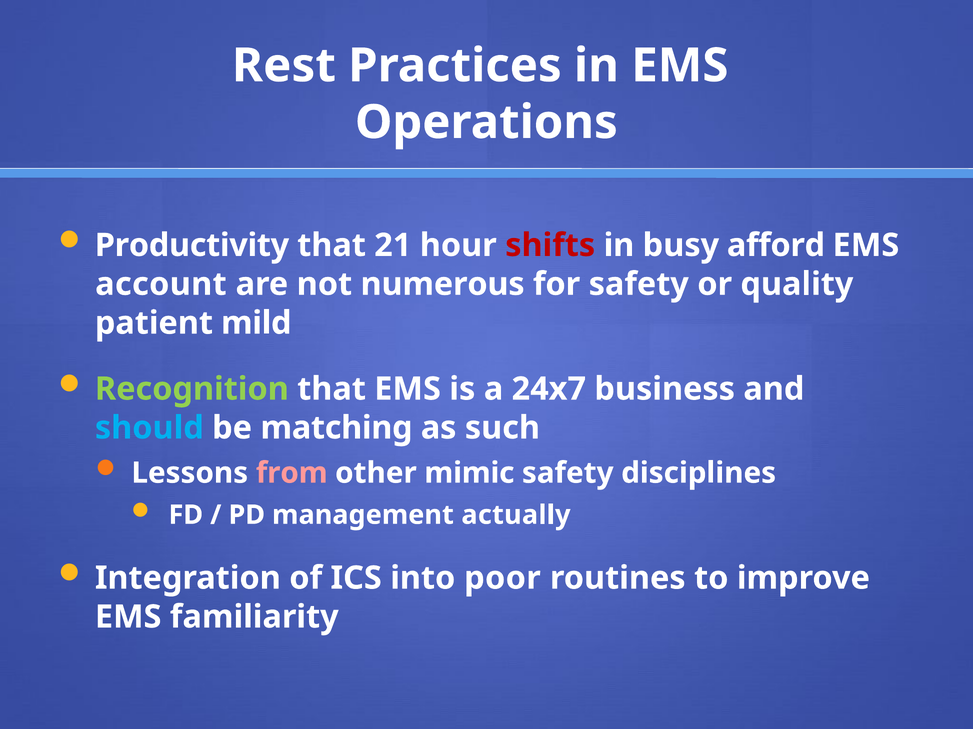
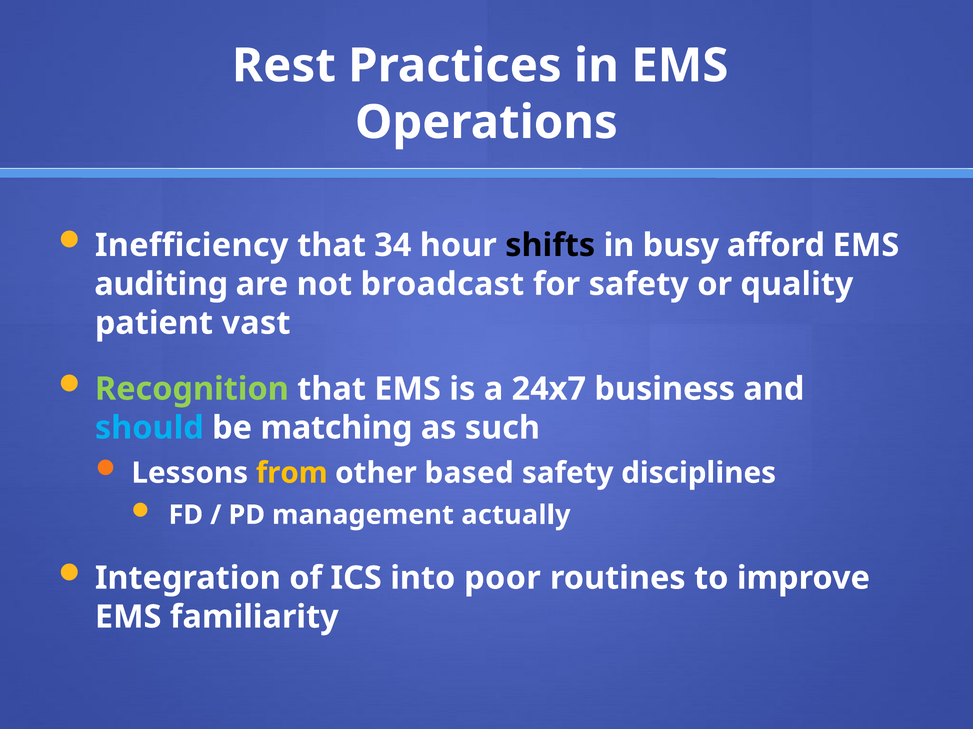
Productivity: Productivity -> Inefficiency
21: 21 -> 34
shifts colour: red -> black
account: account -> auditing
numerous: numerous -> broadcast
mild: mild -> vast
from colour: pink -> yellow
mimic: mimic -> based
